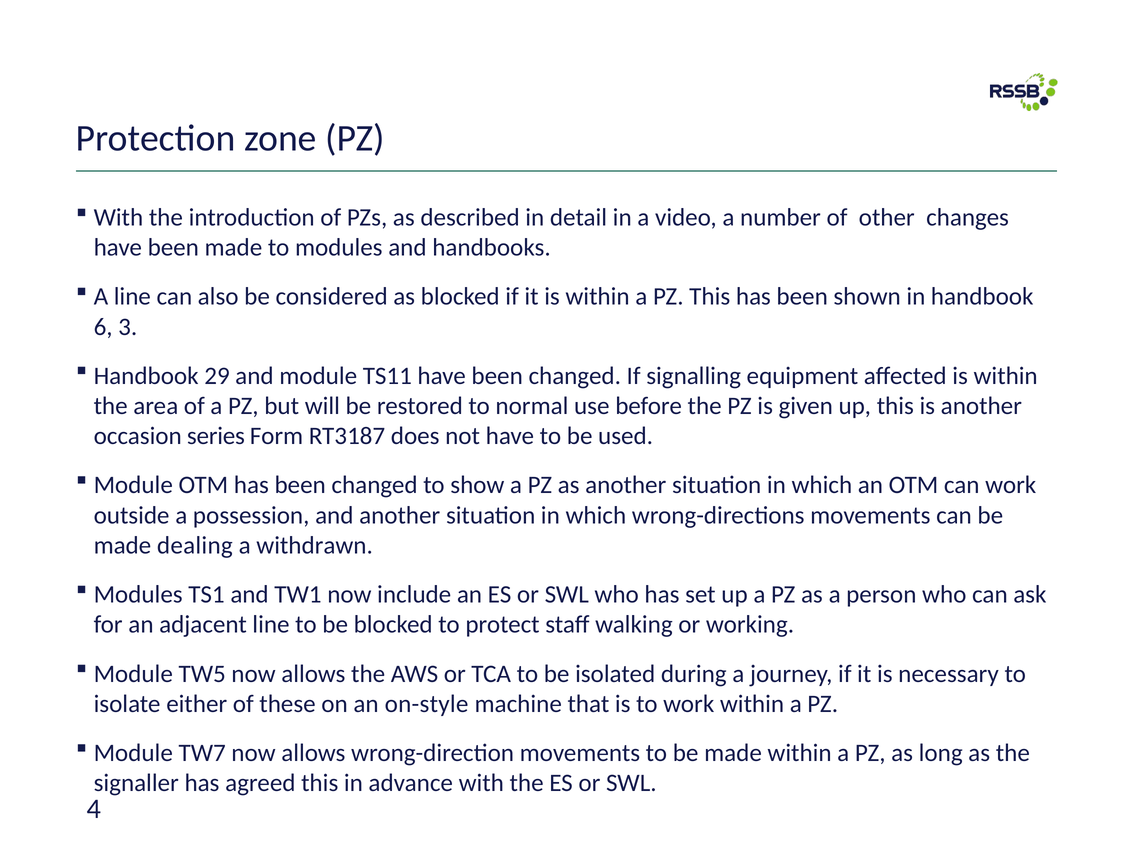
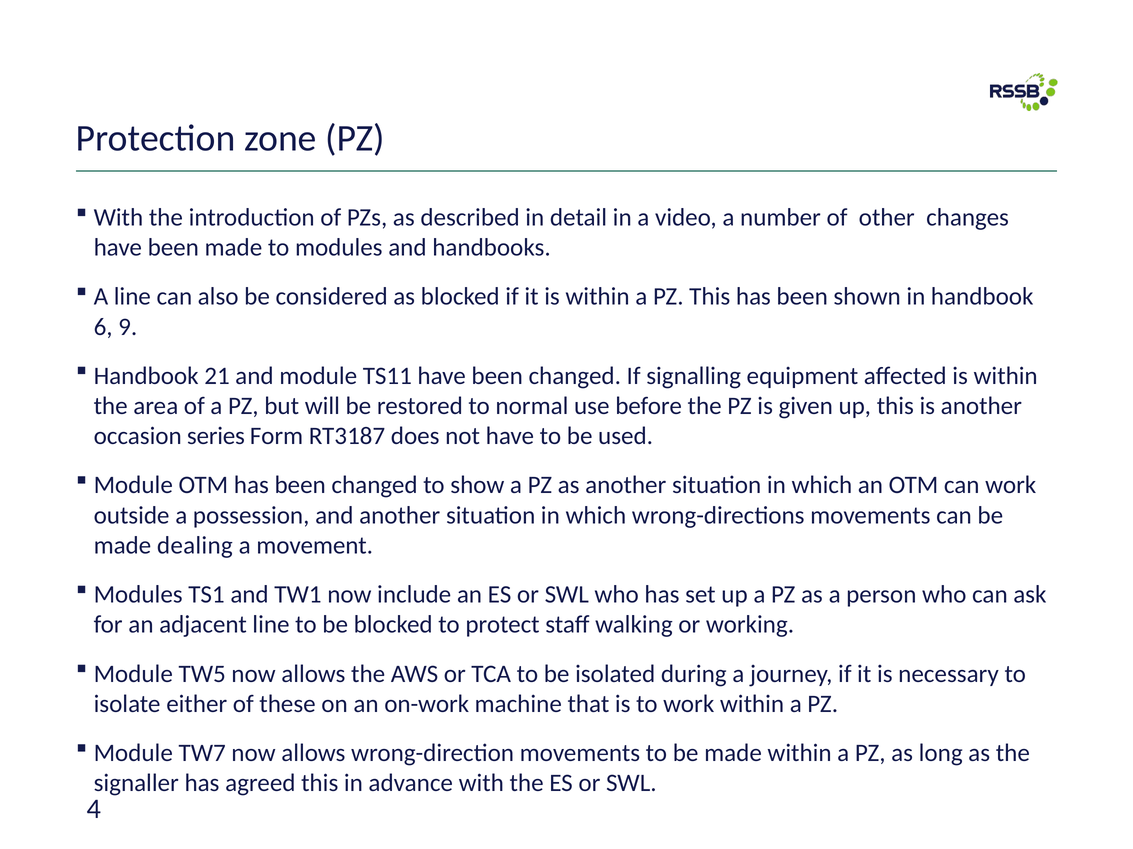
3: 3 -> 9
29: 29 -> 21
withdrawn: withdrawn -> movement
on-style: on-style -> on-work
